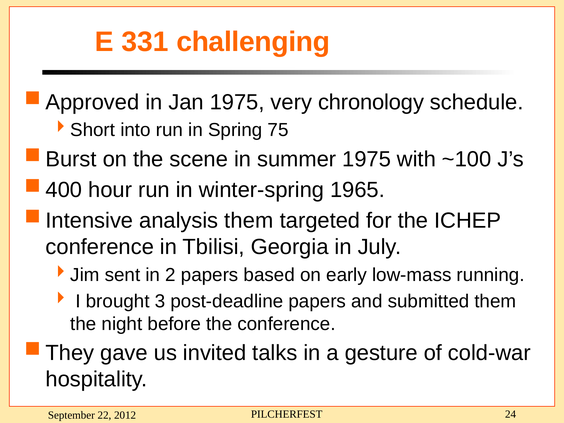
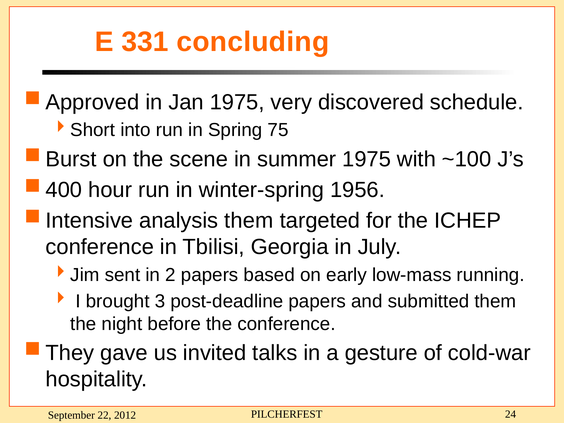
challenging: challenging -> concluding
chronology: chronology -> discovered
1965: 1965 -> 1956
